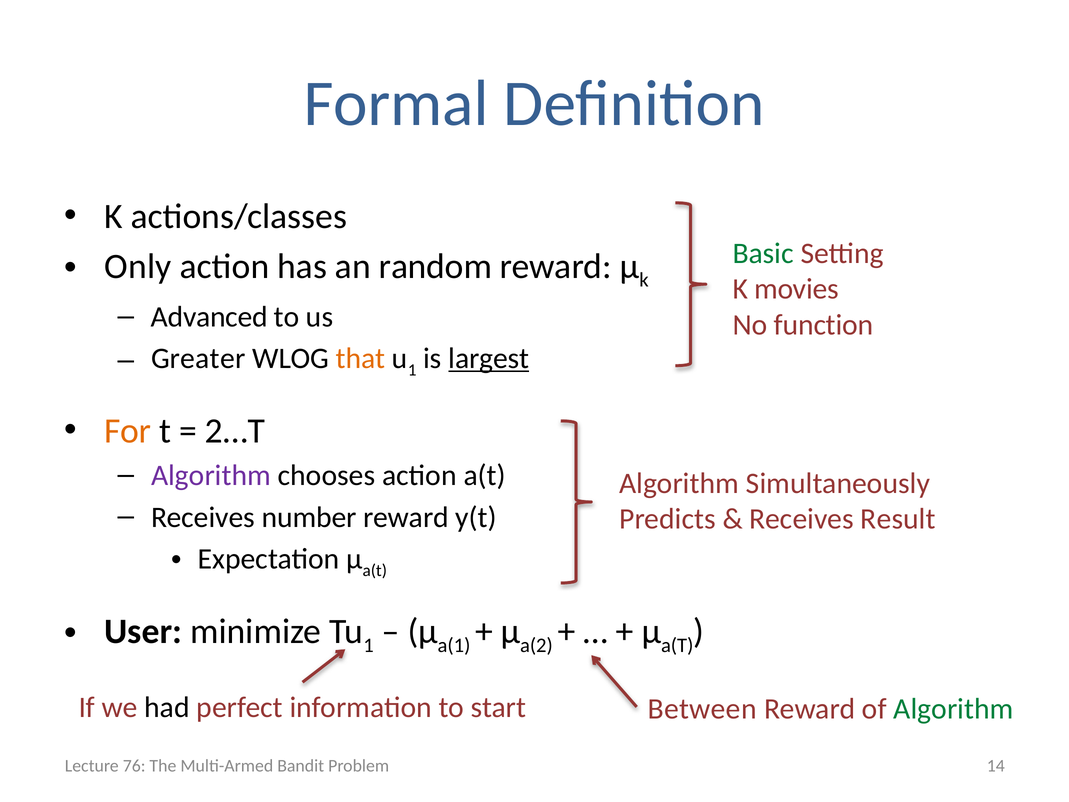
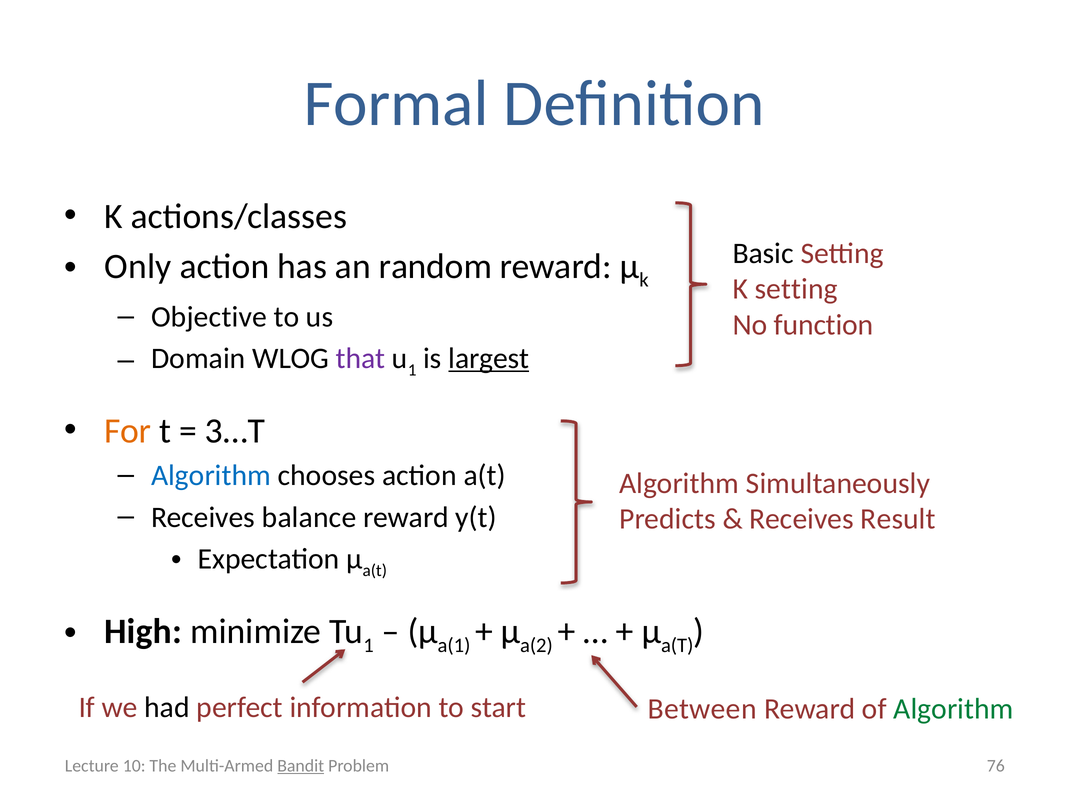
Basic colour: green -> black
K movies: movies -> setting
Advanced: Advanced -> Objective
Greater: Greater -> Domain
that colour: orange -> purple
2…T: 2…T -> 3…T
Algorithm at (211, 476) colour: purple -> blue
number: number -> balance
User: User -> High
76: 76 -> 10
Bandit underline: none -> present
14: 14 -> 76
